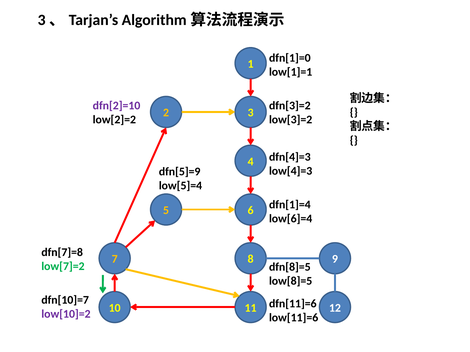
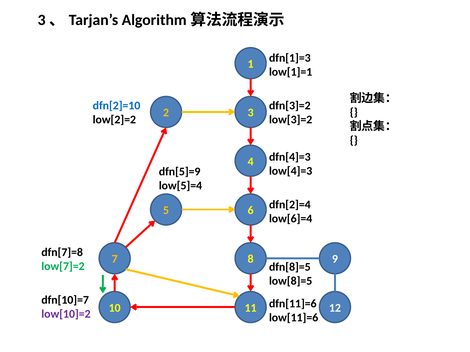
dfn[1]=0: dfn[1]=0 -> dfn[1]=3
dfn[2]=10 colour: purple -> blue
dfn[1]=4: dfn[1]=4 -> dfn[2]=4
